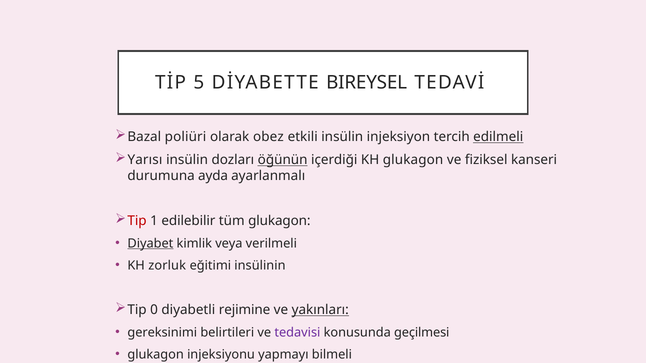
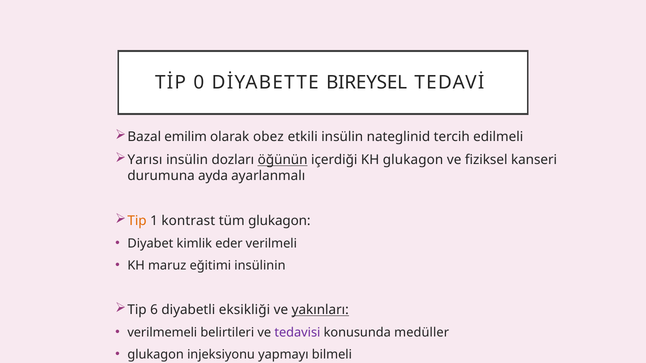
5: 5 -> 0
poliüri: poliüri -> emilim
injeksiyon: injeksiyon -> nateglinid
edilmeli underline: present -> none
Tip at (137, 221) colour: red -> orange
edilebilir: edilebilir -> kontrast
Diyabet underline: present -> none
veya: veya -> eder
zorluk: zorluk -> maruz
0: 0 -> 6
rejimine: rejimine -> eksikliği
gereksinimi: gereksinimi -> verilmemeli
geçilmesi: geçilmesi -> medüller
